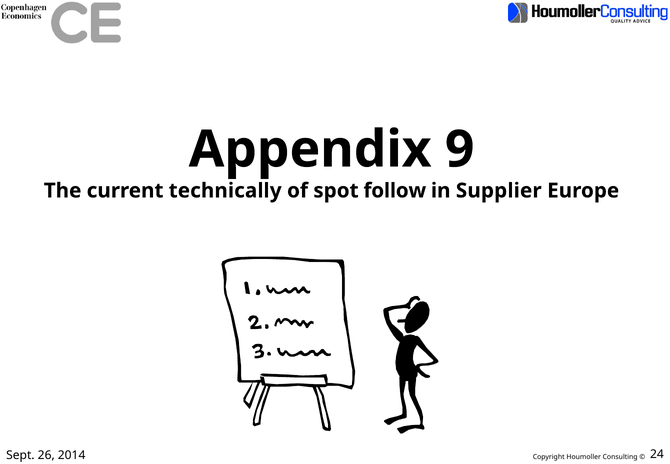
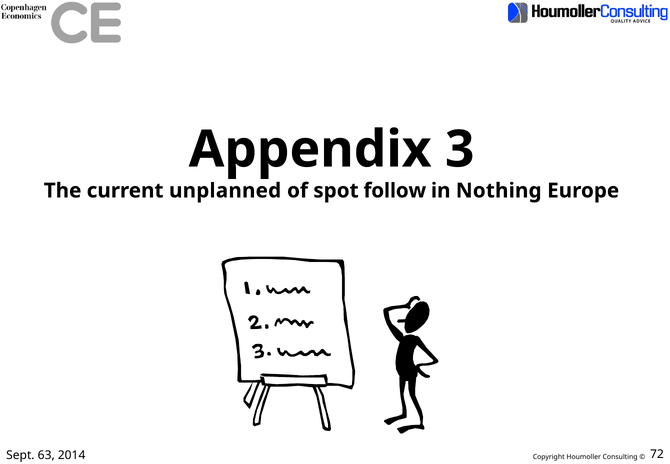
9: 9 -> 3
technically: technically -> unplanned
Supplier: Supplier -> Nothing
26: 26 -> 63
24: 24 -> 72
